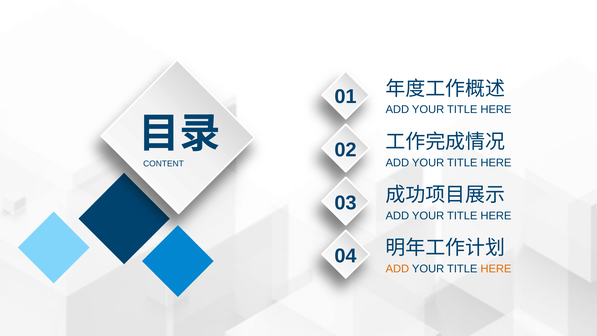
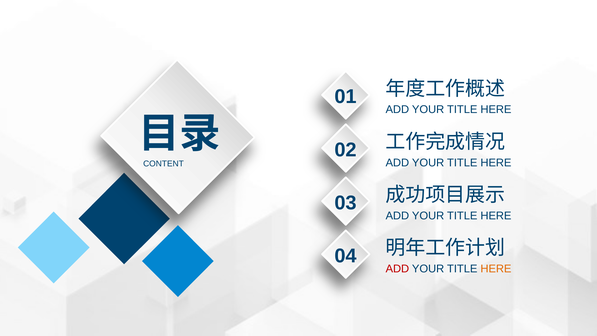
ADD at (397, 269) colour: orange -> red
